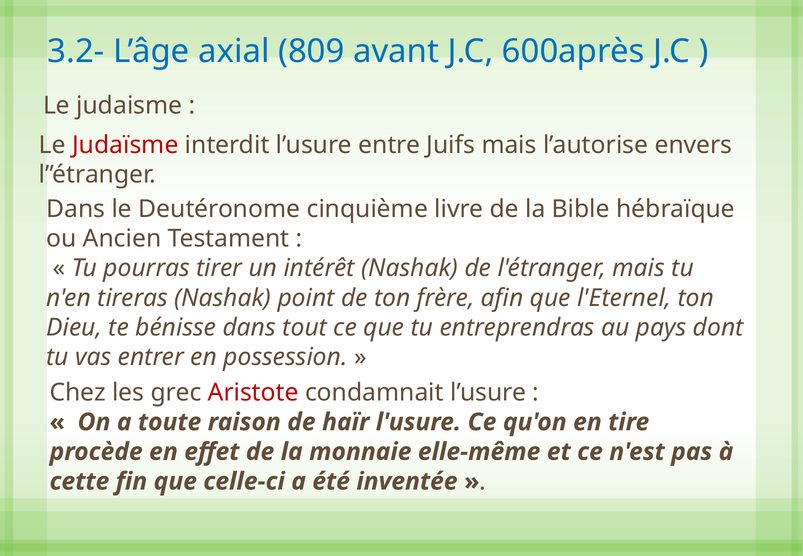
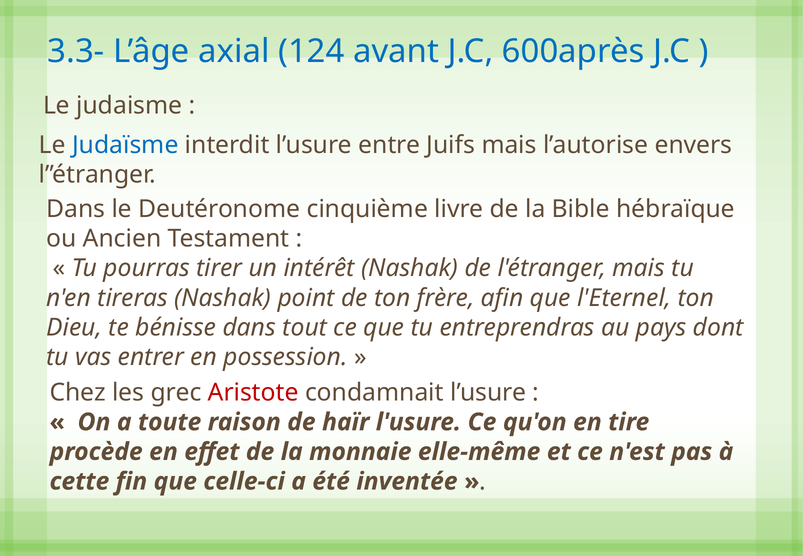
3.2-: 3.2- -> 3.3-
809: 809 -> 124
Judaïsme colour: red -> blue
